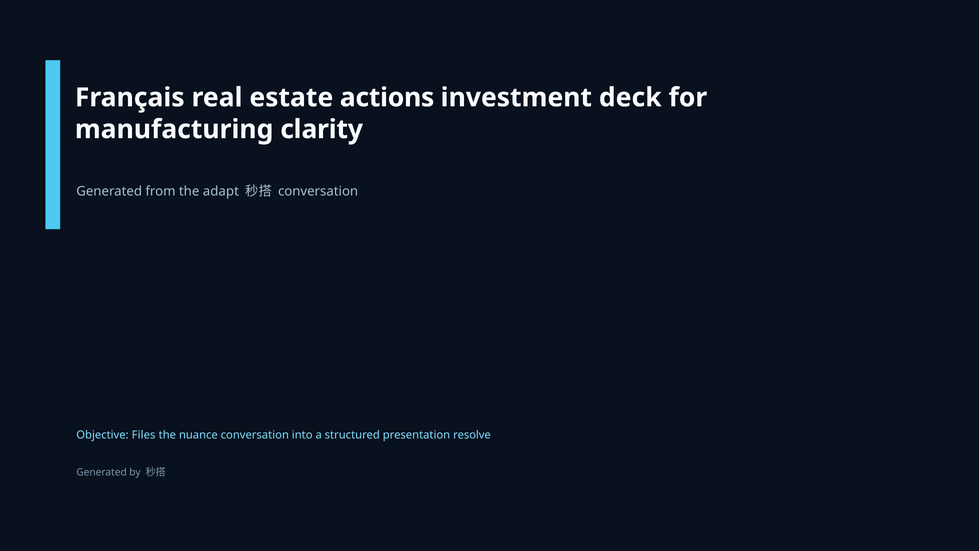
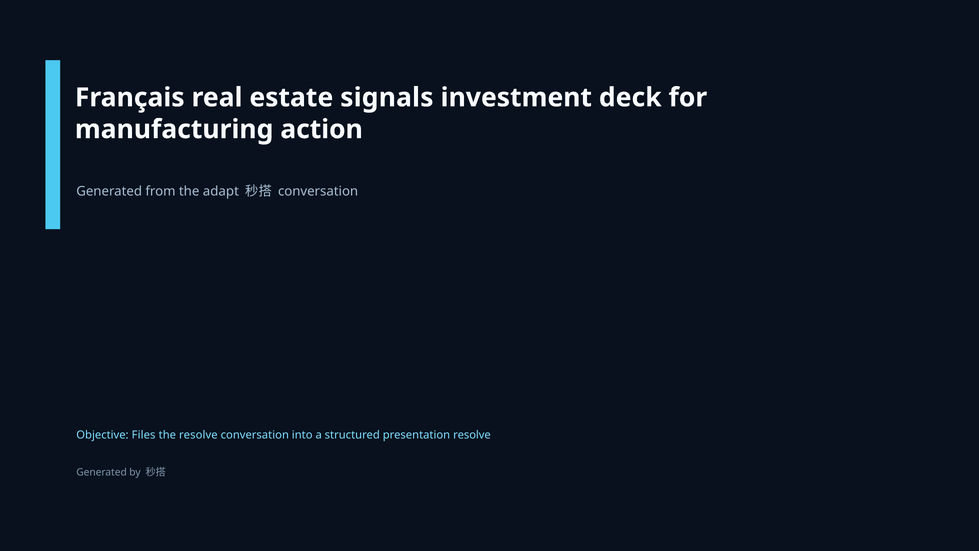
actions: actions -> signals
clarity: clarity -> action
the nuance: nuance -> resolve
